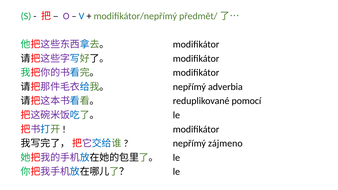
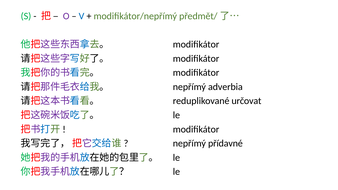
pomocí: pomocí -> určovat
zájmeno: zájmeno -> přídavné
